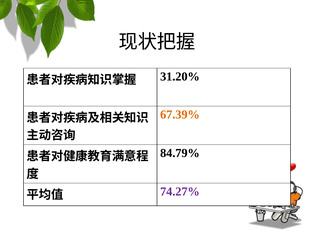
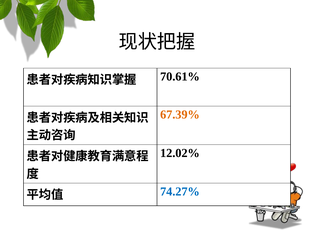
31.20%: 31.20% -> 70.61%
84.79%: 84.79% -> 12.02%
74.27% colour: purple -> blue
